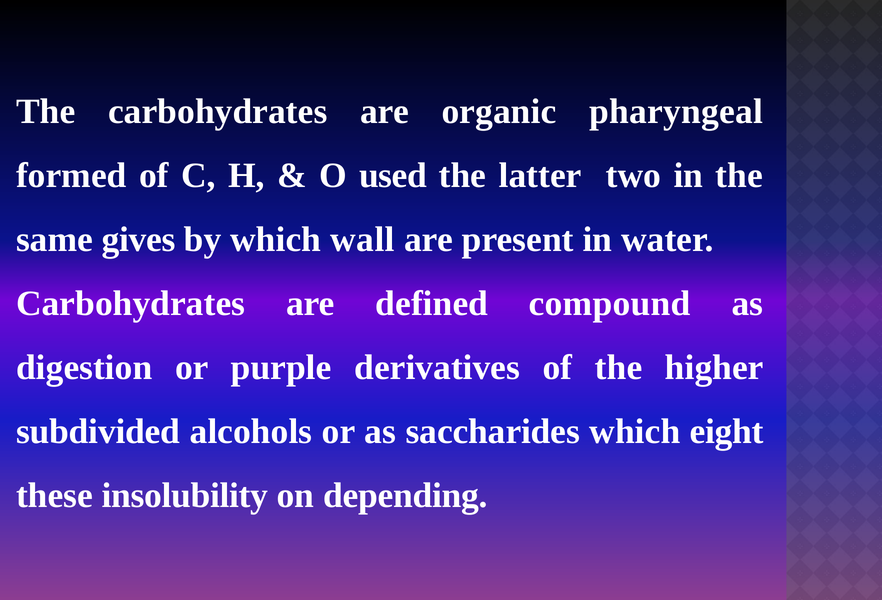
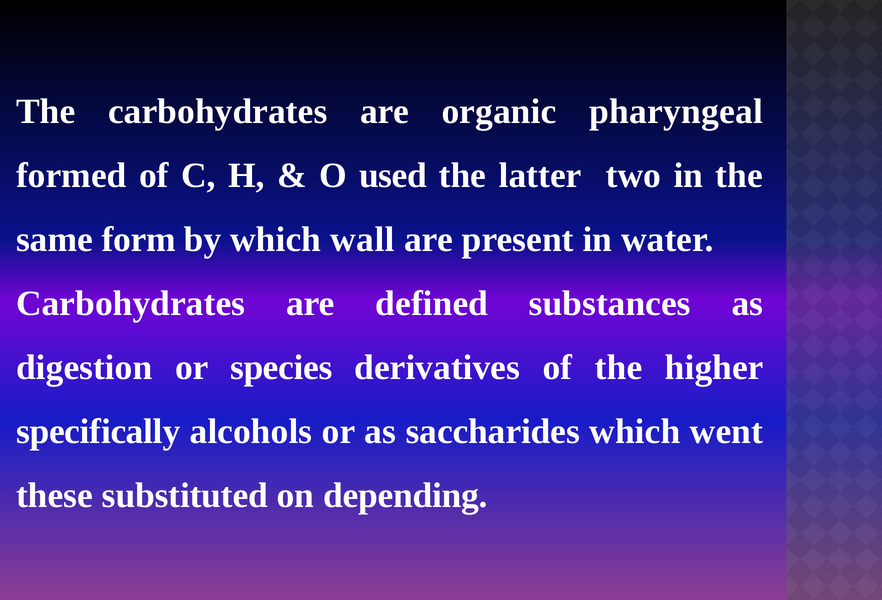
gives: gives -> form
compound: compound -> substances
purple: purple -> species
subdivided: subdivided -> specifically
eight: eight -> went
insolubility: insolubility -> substituted
